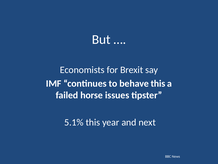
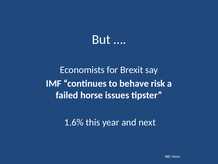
behave this: this -> risk
5.1%: 5.1% -> 1.6%
